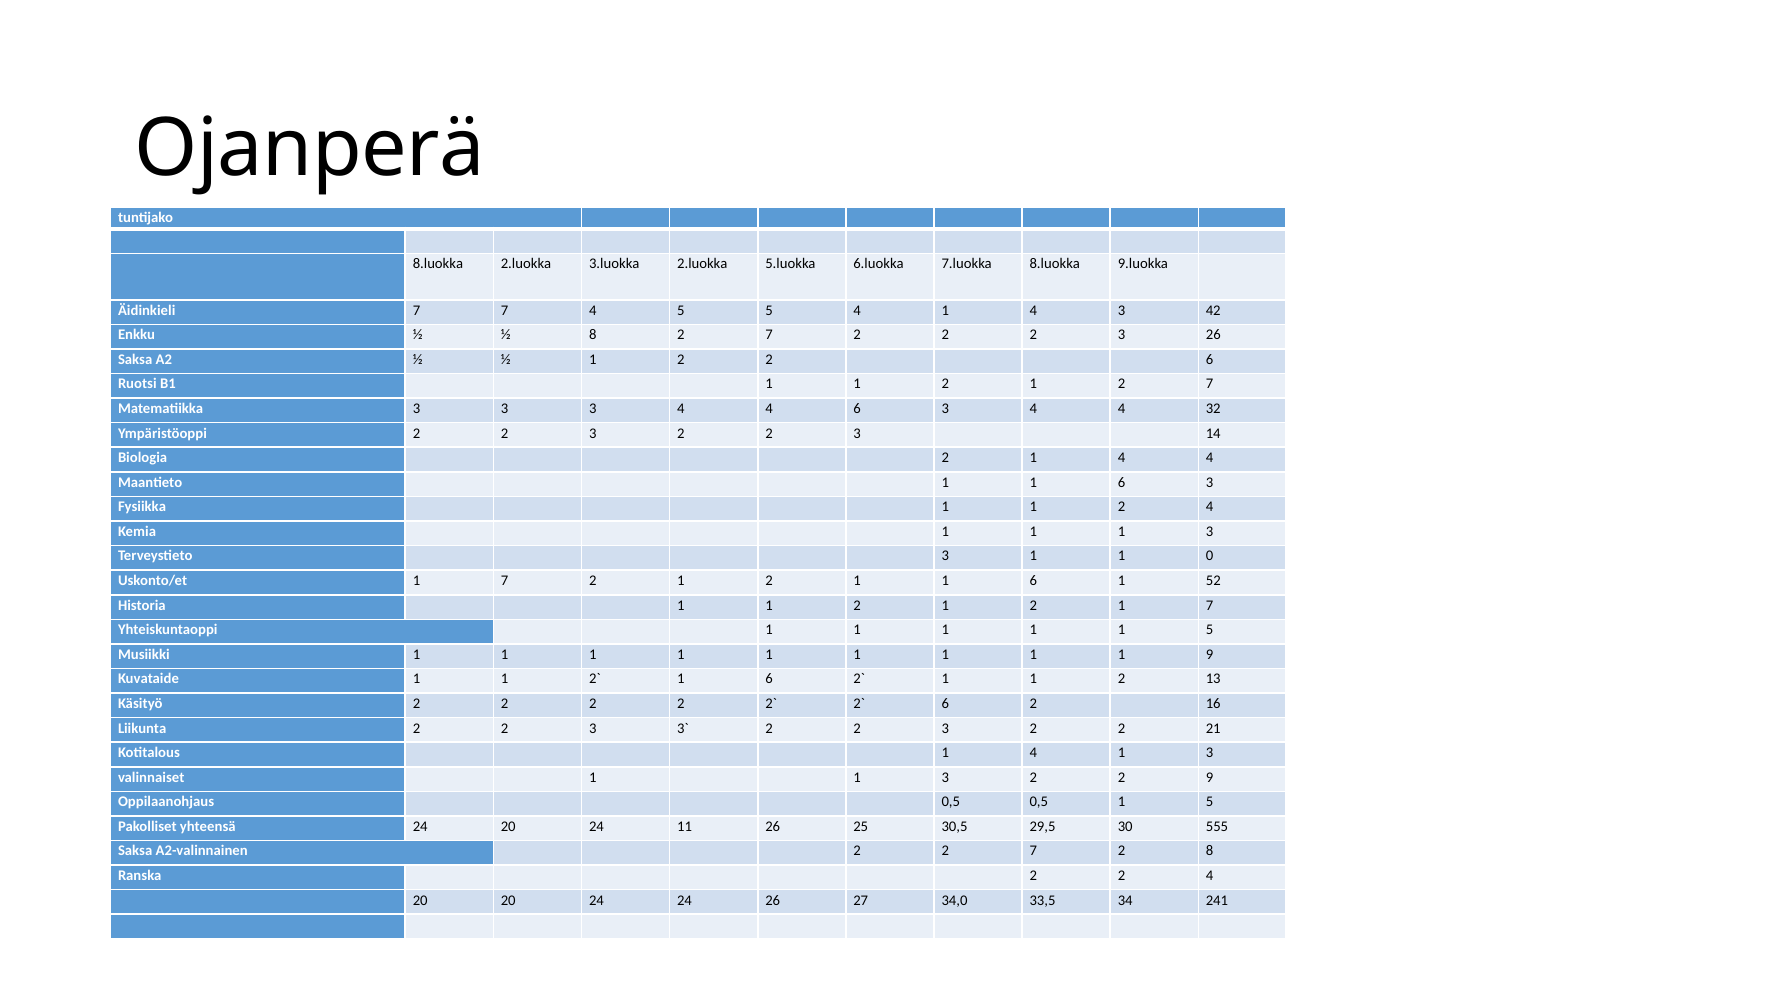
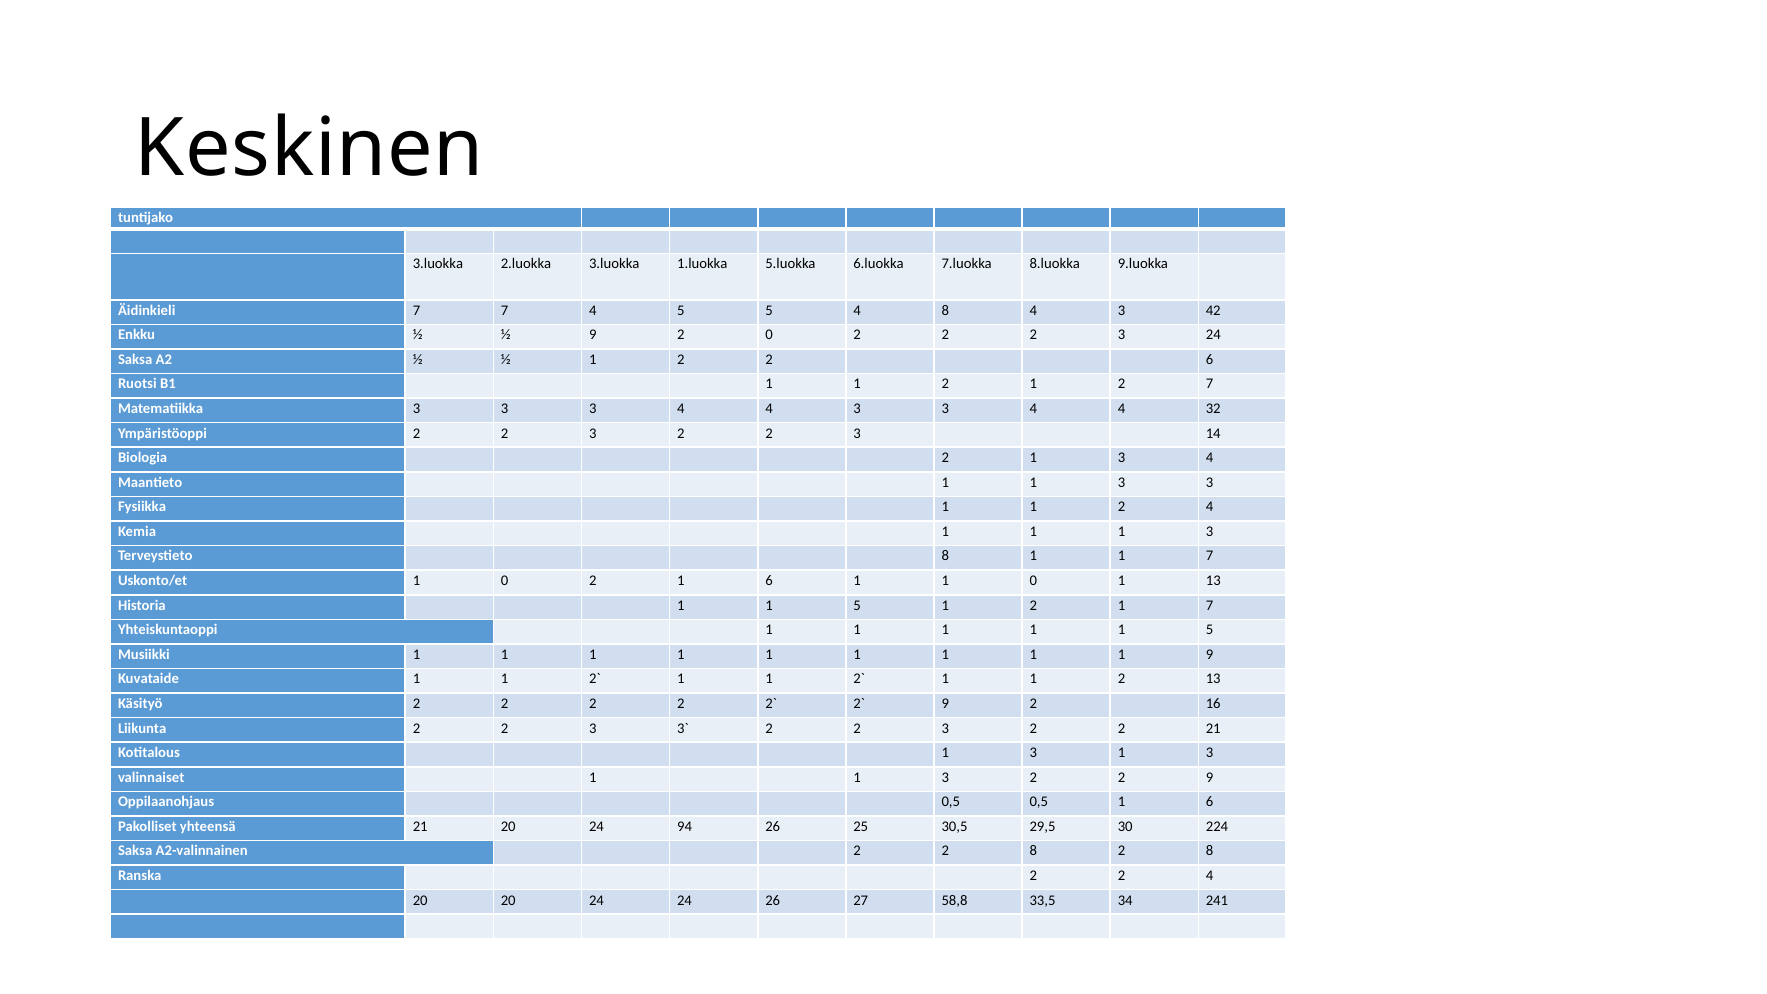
Ojanperä: Ojanperä -> Keskinen
8.luokka at (438, 264): 8.luokka -> 3.luokka
3.luokka 2.luokka: 2.luokka -> 1.luokka
5 4 1: 1 -> 8
½ 8: 8 -> 9
7 at (769, 335): 7 -> 0
3 26: 26 -> 24
4 4 6: 6 -> 3
2 1 4: 4 -> 3
Maantieto 1 1 6: 6 -> 3
Terveystieto 3: 3 -> 8
1 1 0: 0 -> 7
Uskonto/et 1 7: 7 -> 0
2 at (769, 581): 2 -> 6
6 at (1033, 581): 6 -> 0
1 52: 52 -> 13
Historia 1 1 2: 2 -> 5
6 at (769, 679): 6 -> 1
6 at (945, 704): 6 -> 9
Kotitalous 1 4: 4 -> 3
0,5 1 5: 5 -> 6
yhteensä 24: 24 -> 21
11: 11 -> 94
555: 555 -> 224
2 2 7: 7 -> 8
34,0: 34,0 -> 58,8
